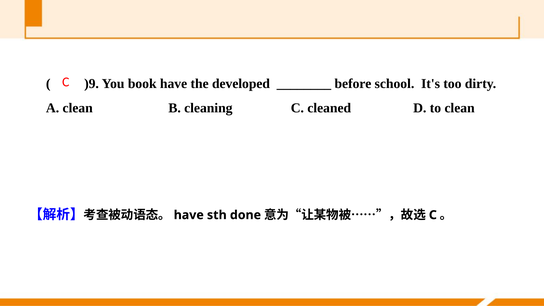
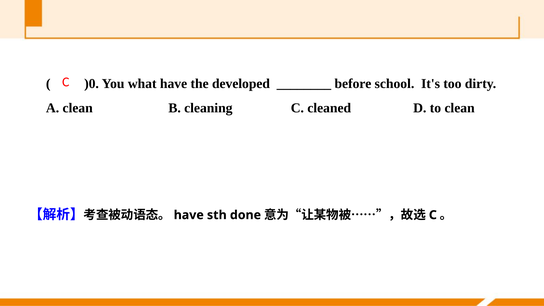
)9: )9 -> )0
book: book -> what
